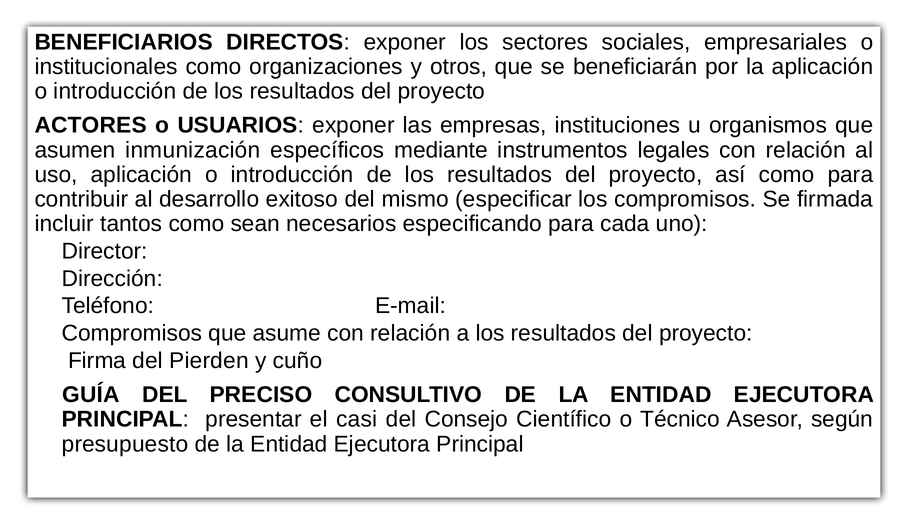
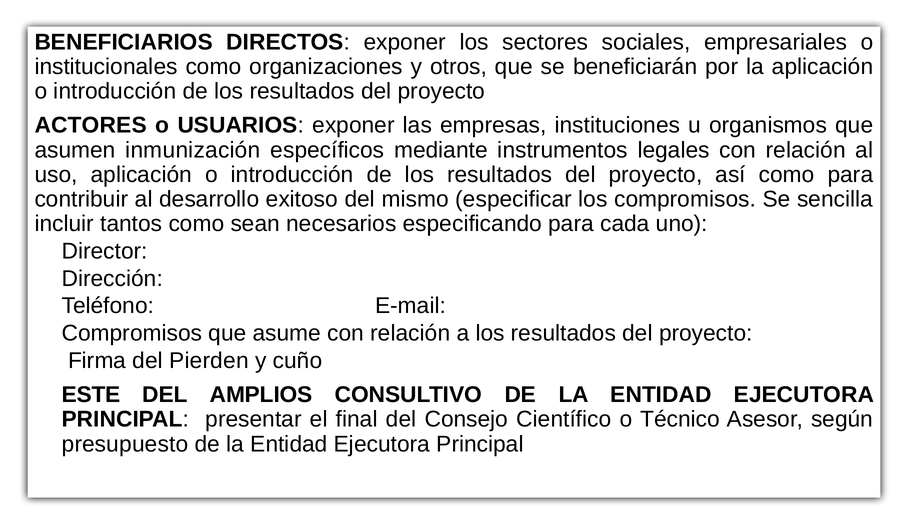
firmada: firmada -> sencilla
GUÍA: GUÍA -> ESTE
PRECISO: PRECISO -> AMPLIOS
casi: casi -> final
